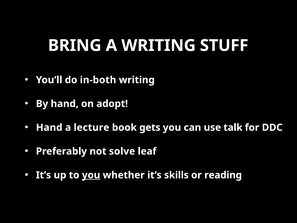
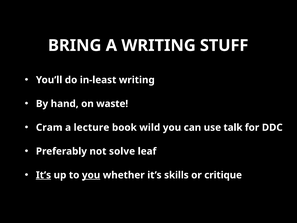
in-both: in-both -> in-least
adopt: adopt -> waste
Hand at (49, 127): Hand -> Cram
gets: gets -> wild
It’s at (43, 175) underline: none -> present
reading: reading -> critique
